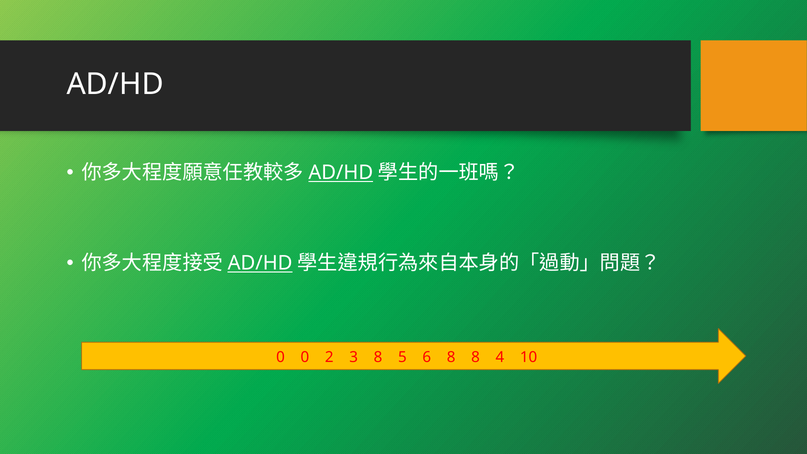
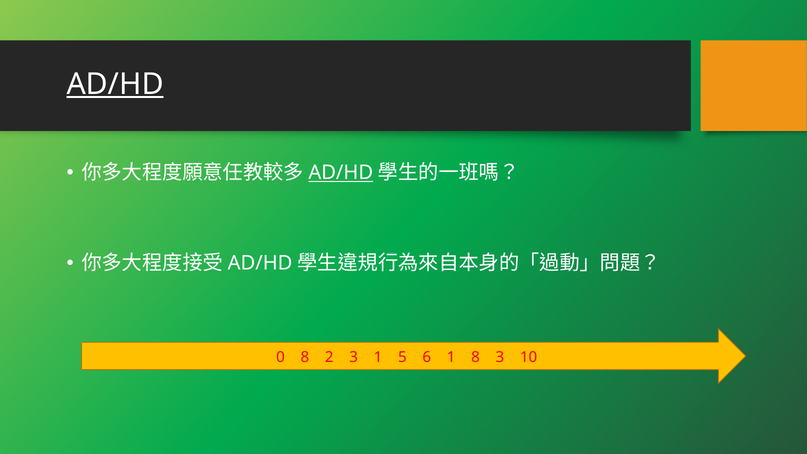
AD/HD at (115, 84) underline: none -> present
AD/HD at (260, 263) underline: present -> none
0 0: 0 -> 8
3 8: 8 -> 1
6 8: 8 -> 1
8 4: 4 -> 3
